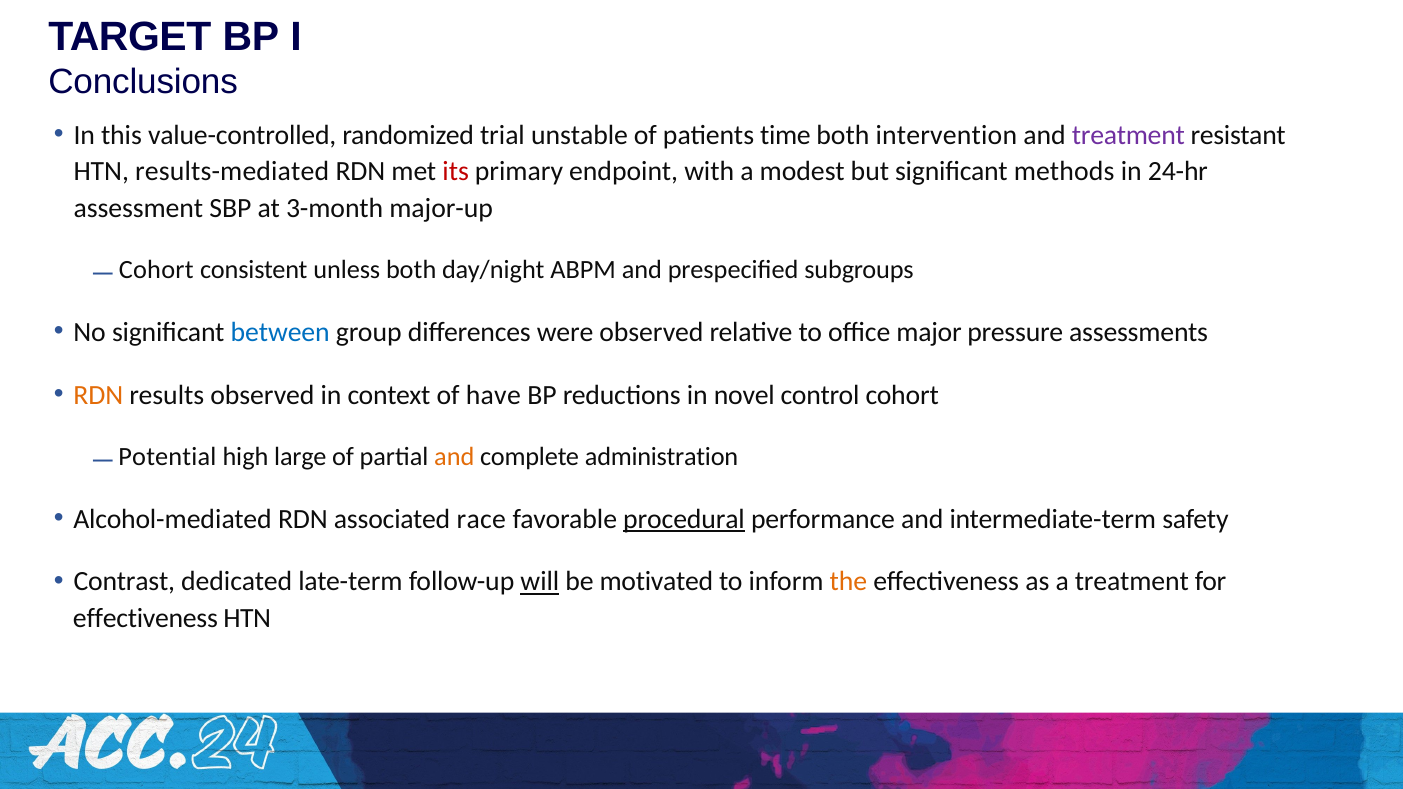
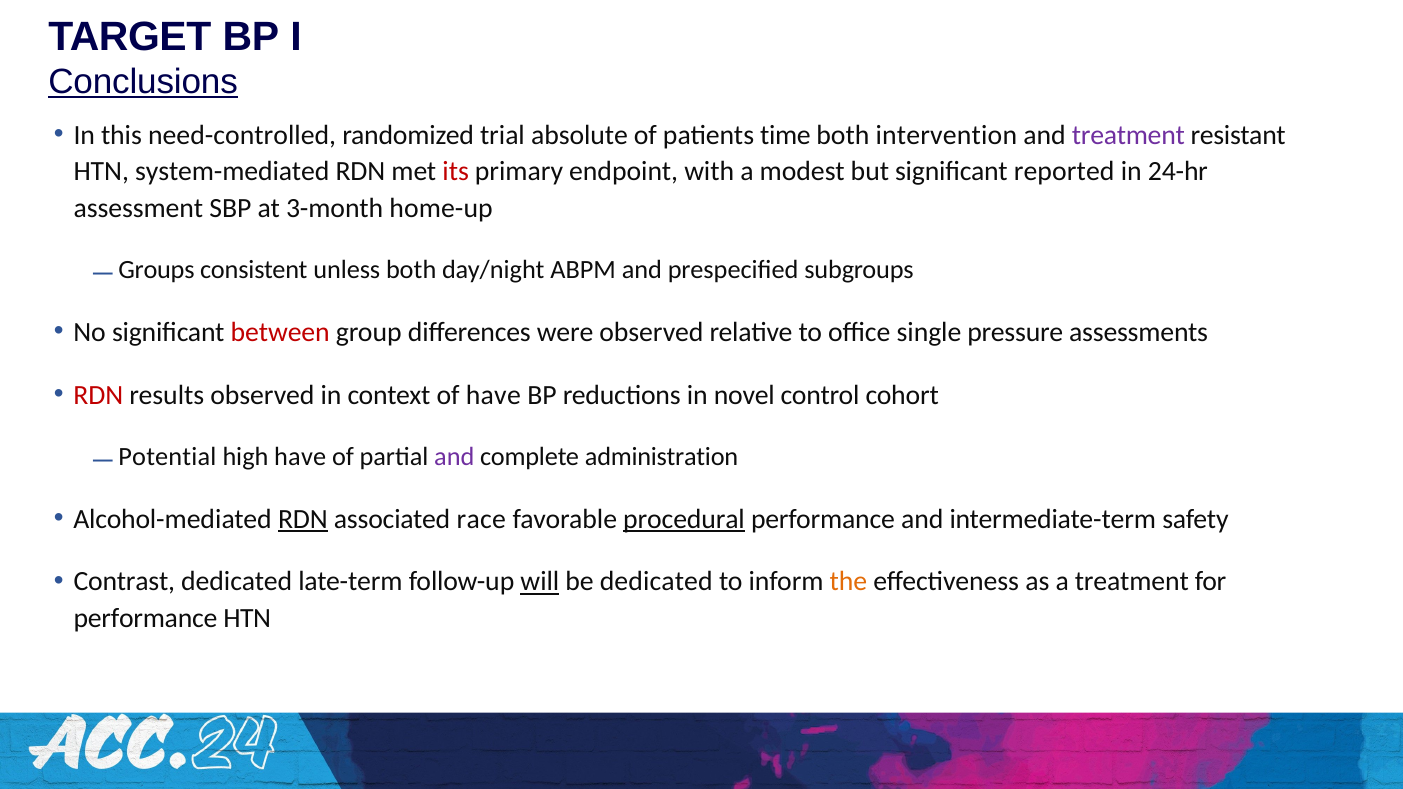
Conclusions underline: none -> present
value-controlled: value-controlled -> need-controlled
unstable: unstable -> absolute
results-mediated: results-mediated -> system-mediated
methods: methods -> reported
major-up: major-up -> home-up
Cohort at (156, 270): Cohort -> Groups
between colour: blue -> red
major: major -> single
RDN at (98, 395) colour: orange -> red
high large: large -> have
and at (454, 457) colour: orange -> purple
RDN at (303, 519) underline: none -> present
be motivated: motivated -> dedicated
effectiveness at (145, 618): effectiveness -> performance
